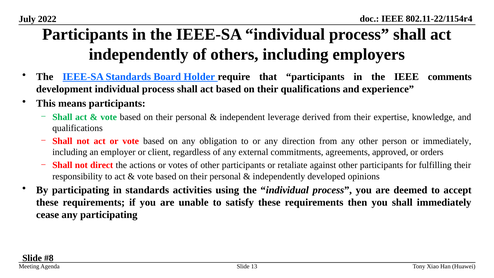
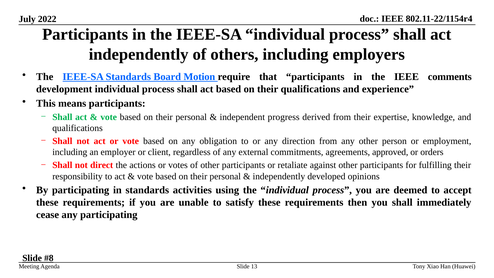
Holder: Holder -> Motion
leverage: leverage -> progress
or immediately: immediately -> employment
